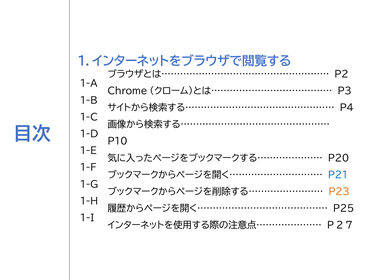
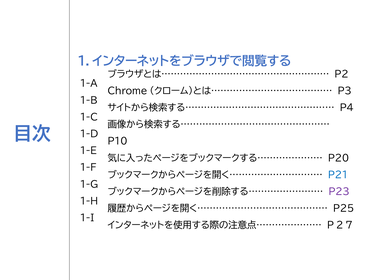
P23 colour: orange -> purple
